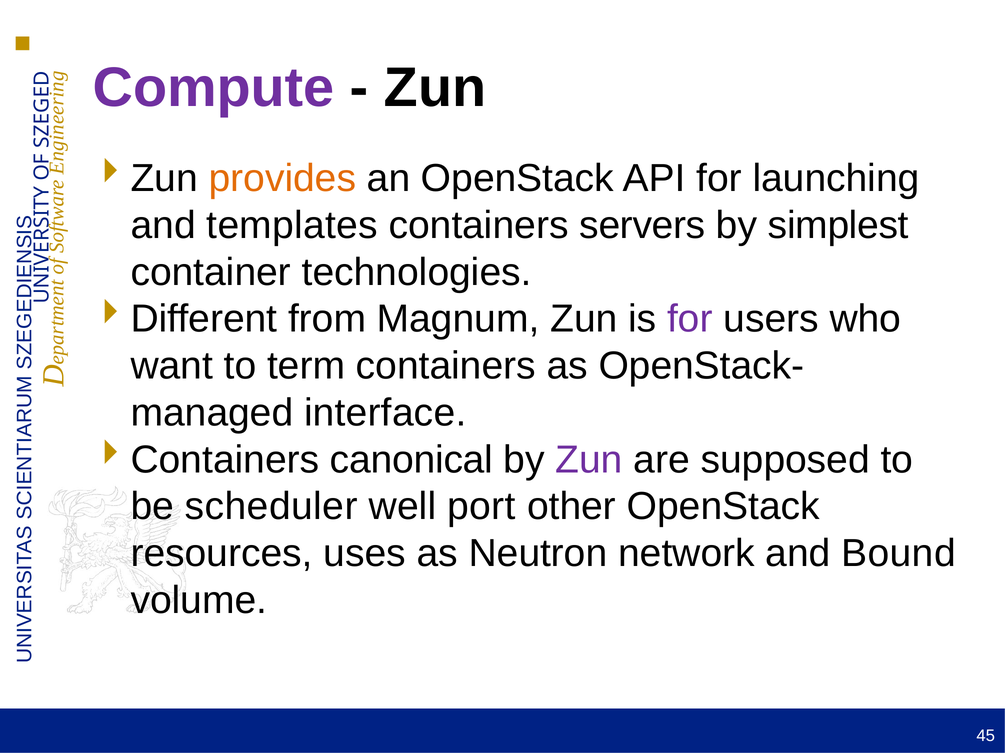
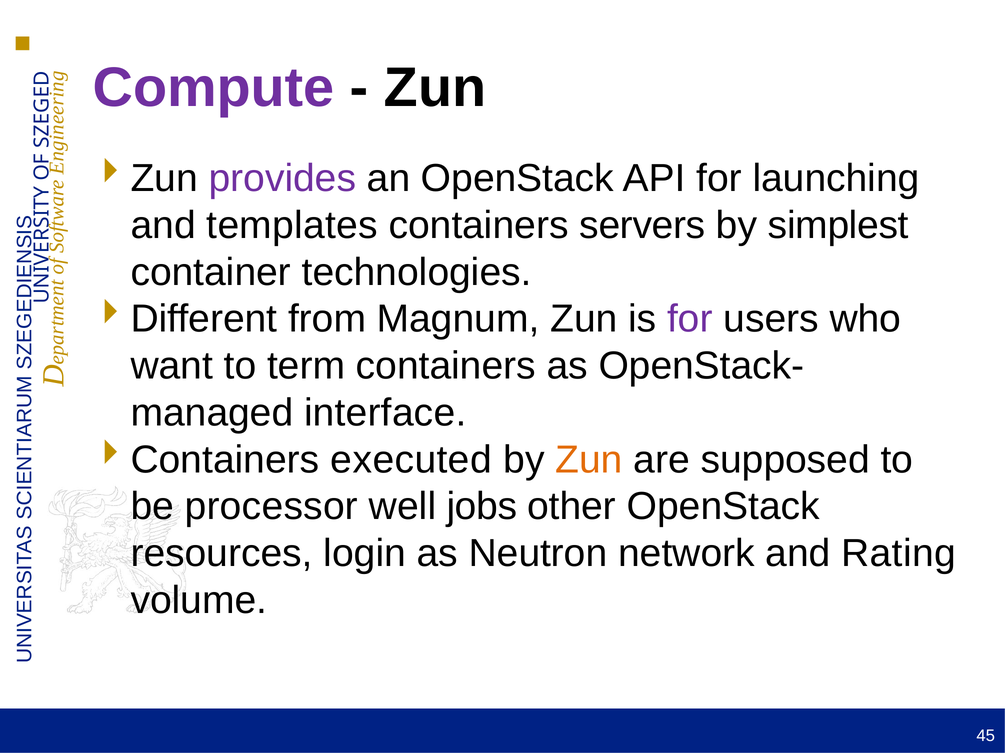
provides colour: orange -> purple
canonical: canonical -> executed
Zun at (589, 460) colour: purple -> orange
scheduler: scheduler -> processor
port: port -> jobs
uses: uses -> login
Bound: Bound -> Rating
